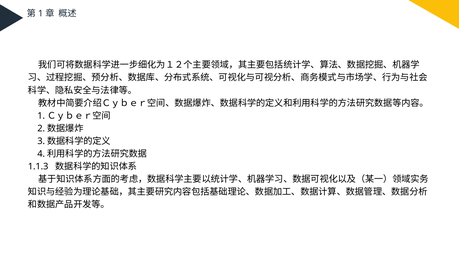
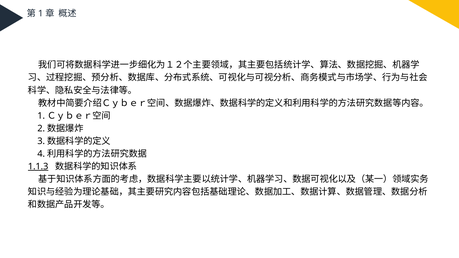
1.1.3 underline: none -> present
